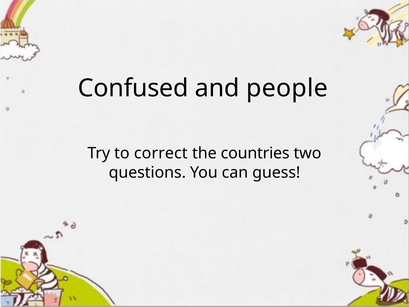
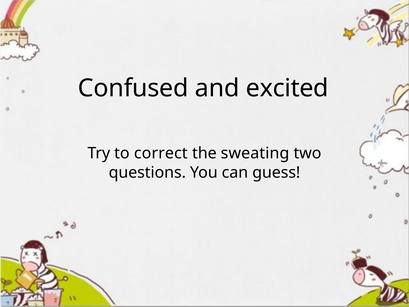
people: people -> excited
countries: countries -> sweating
